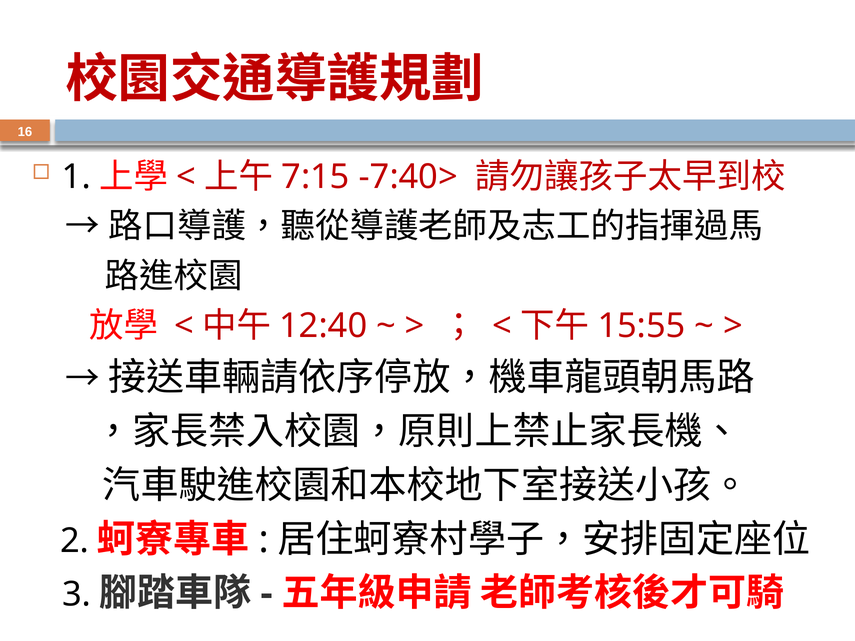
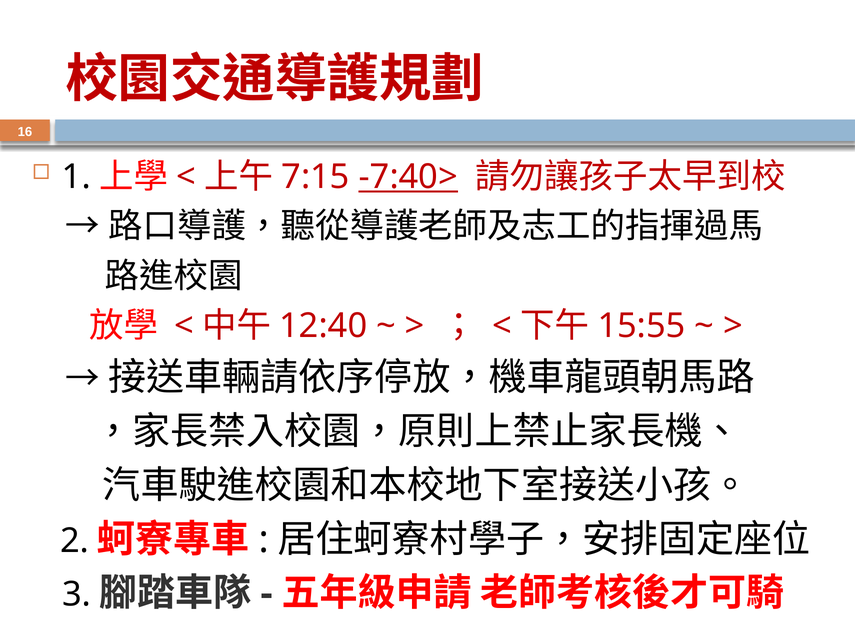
-7:40> underline: none -> present
